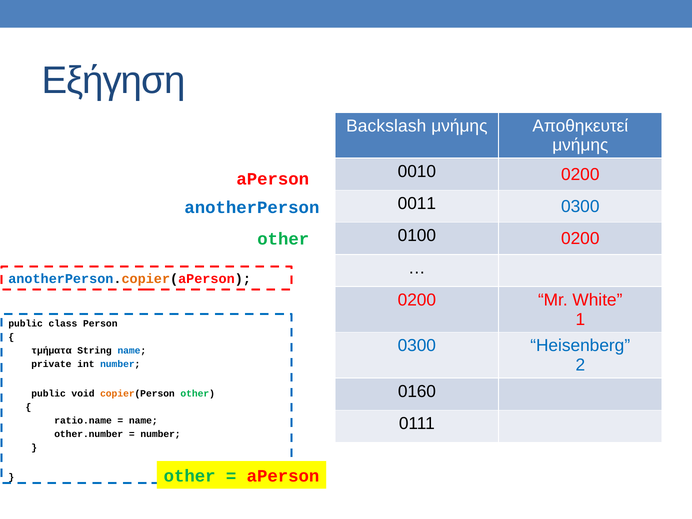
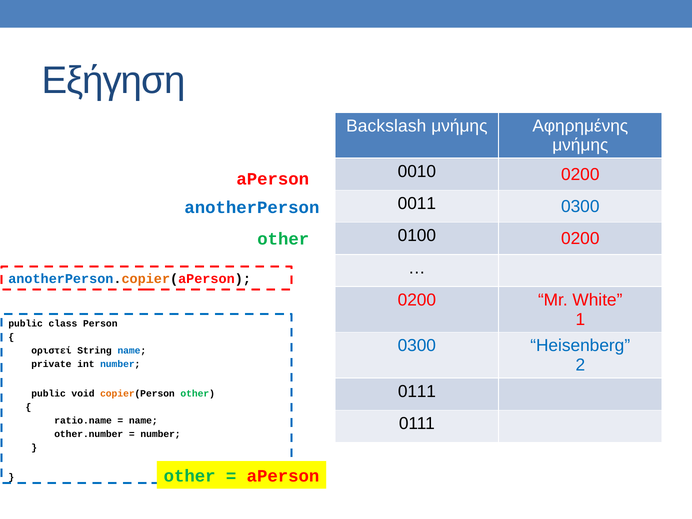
Αποθηκευτεί: Αποθηκευτεί -> Αφηρημένης
τμήματα: τμήματα -> οριστεί
0160 at (417, 391): 0160 -> 0111
